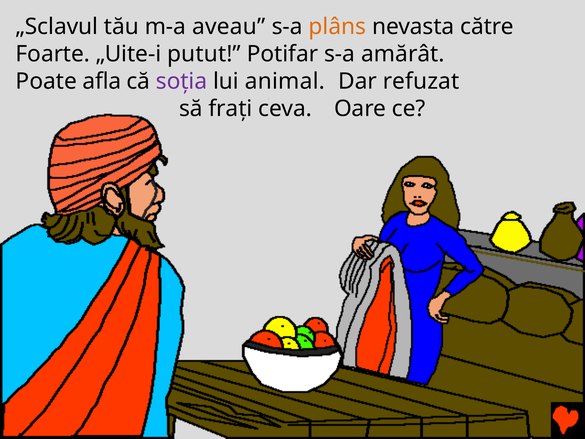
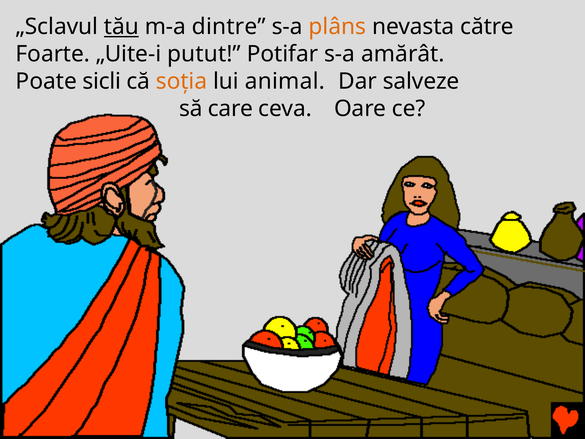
tău underline: none -> present
aveau: aveau -> dintre
afla: afla -> sicli
soţia colour: purple -> orange
refuzat: refuzat -> salveze
fraţi: fraţi -> care
